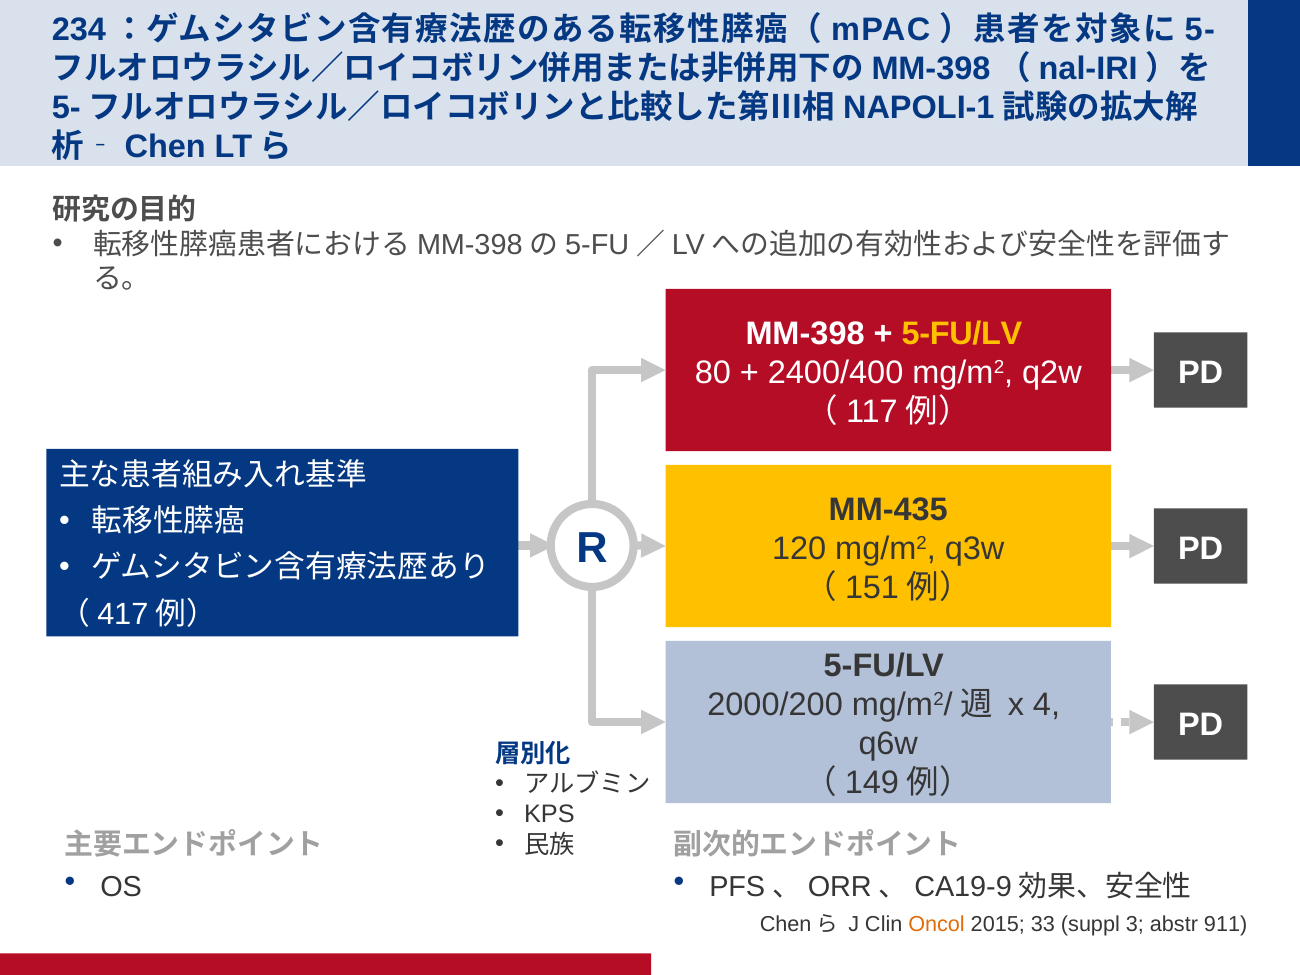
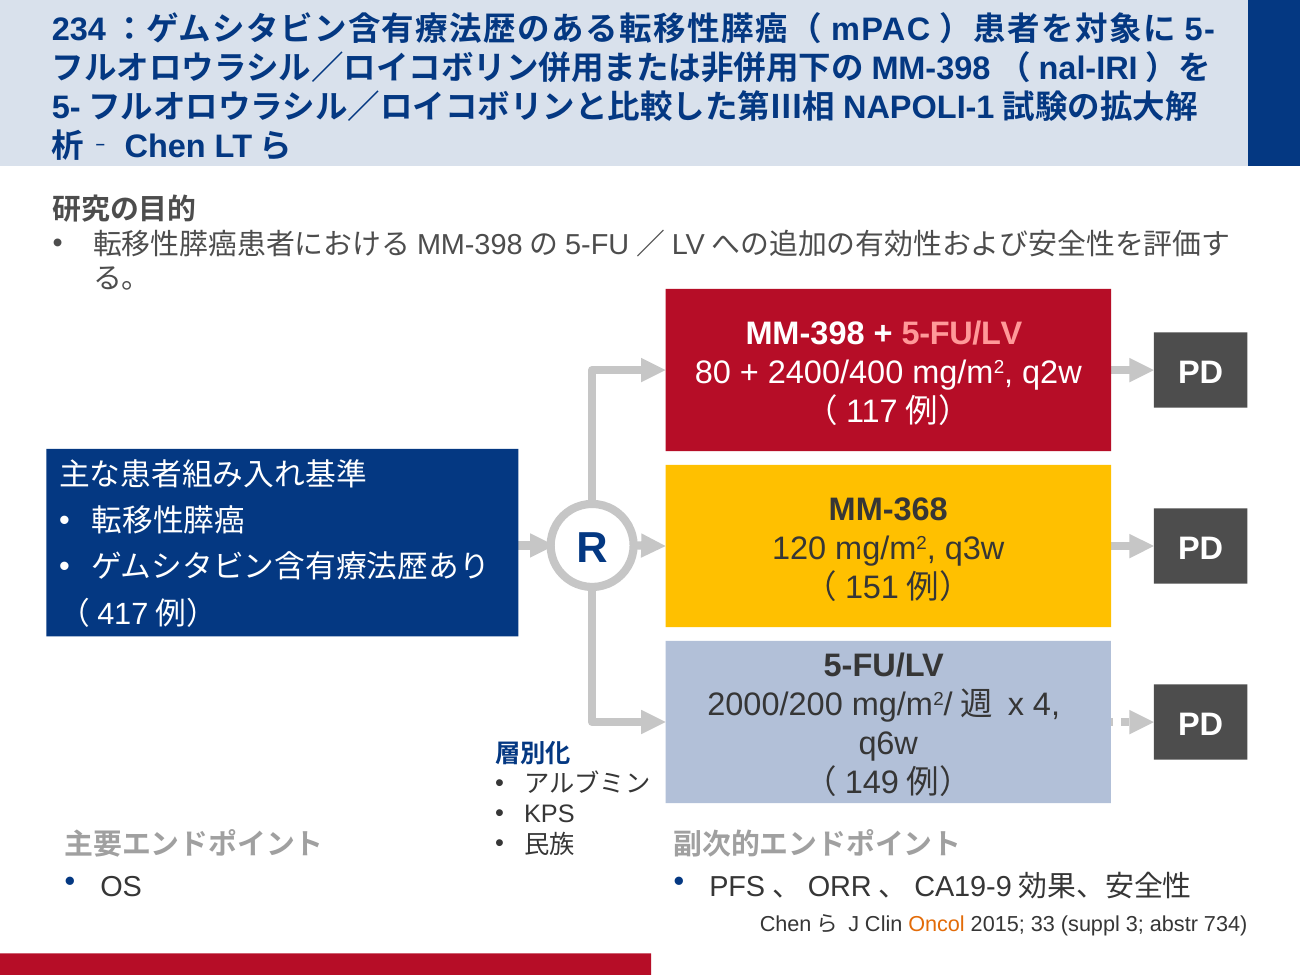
5-FU/LV at (962, 333) colour: yellow -> pink
MM-435: MM-435 -> MM-368
911: 911 -> 734
